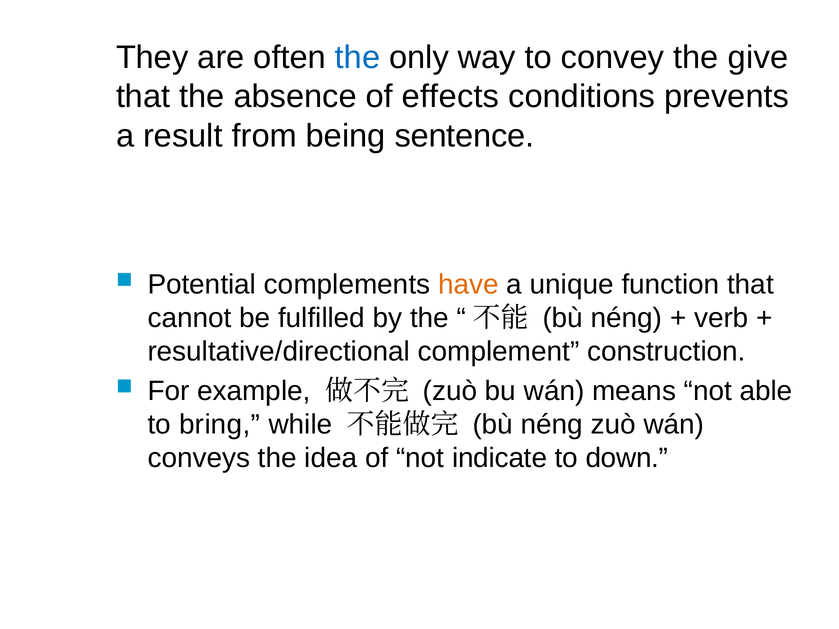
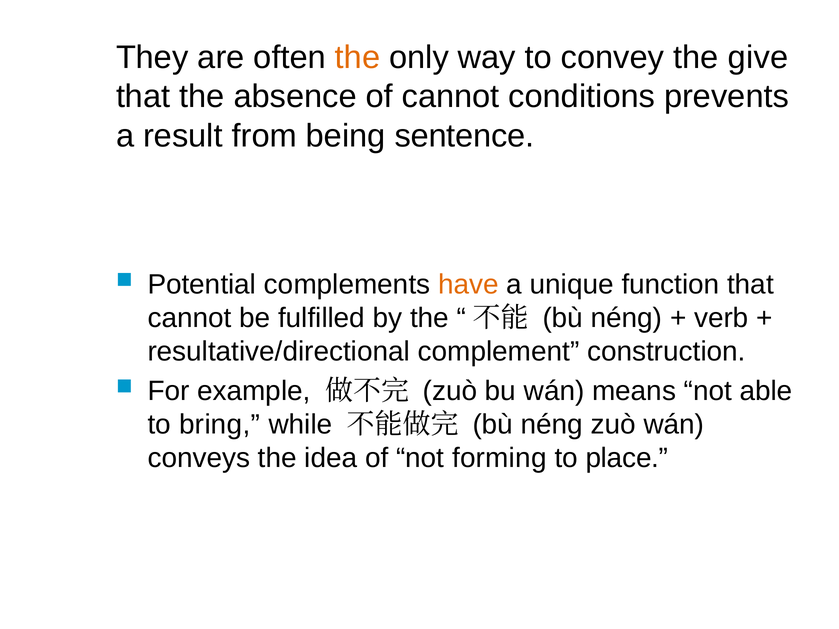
the at (358, 57) colour: blue -> orange
of effects: effects -> cannot
indicate: indicate -> forming
down: down -> place
